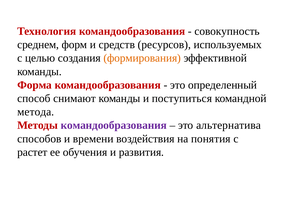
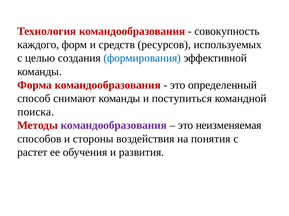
среднем: среднем -> каждого
формирования colour: orange -> blue
метода: метода -> поиска
альтернатива: альтернатива -> неизменяемая
времени: времени -> стороны
